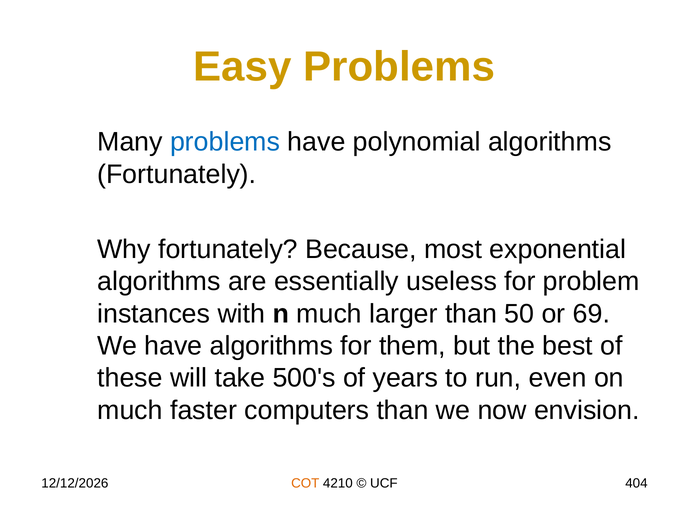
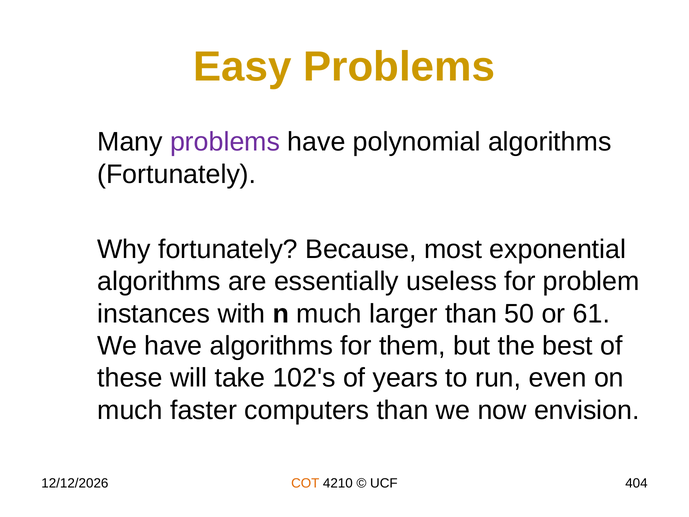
problems at (225, 142) colour: blue -> purple
69: 69 -> 61
500's: 500's -> 102's
